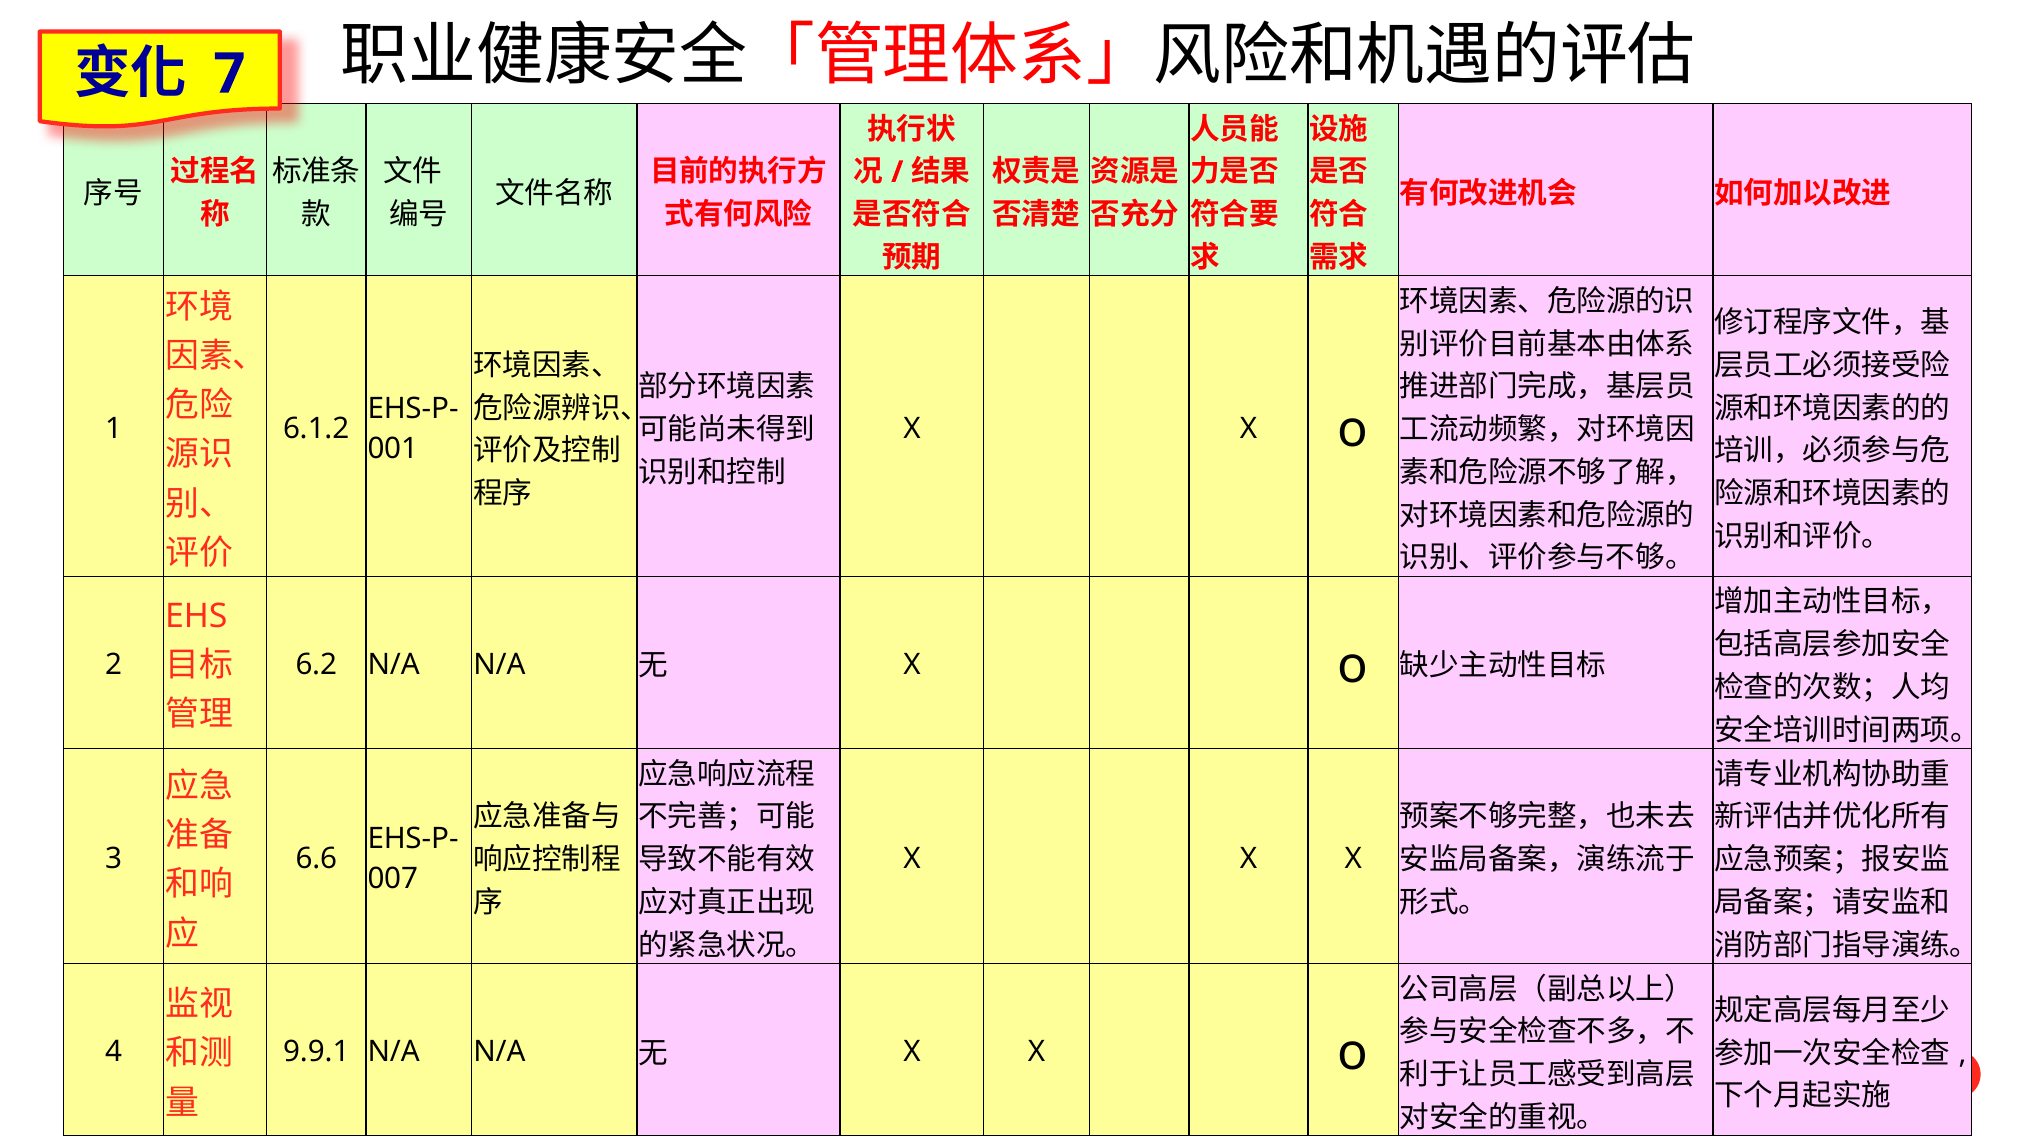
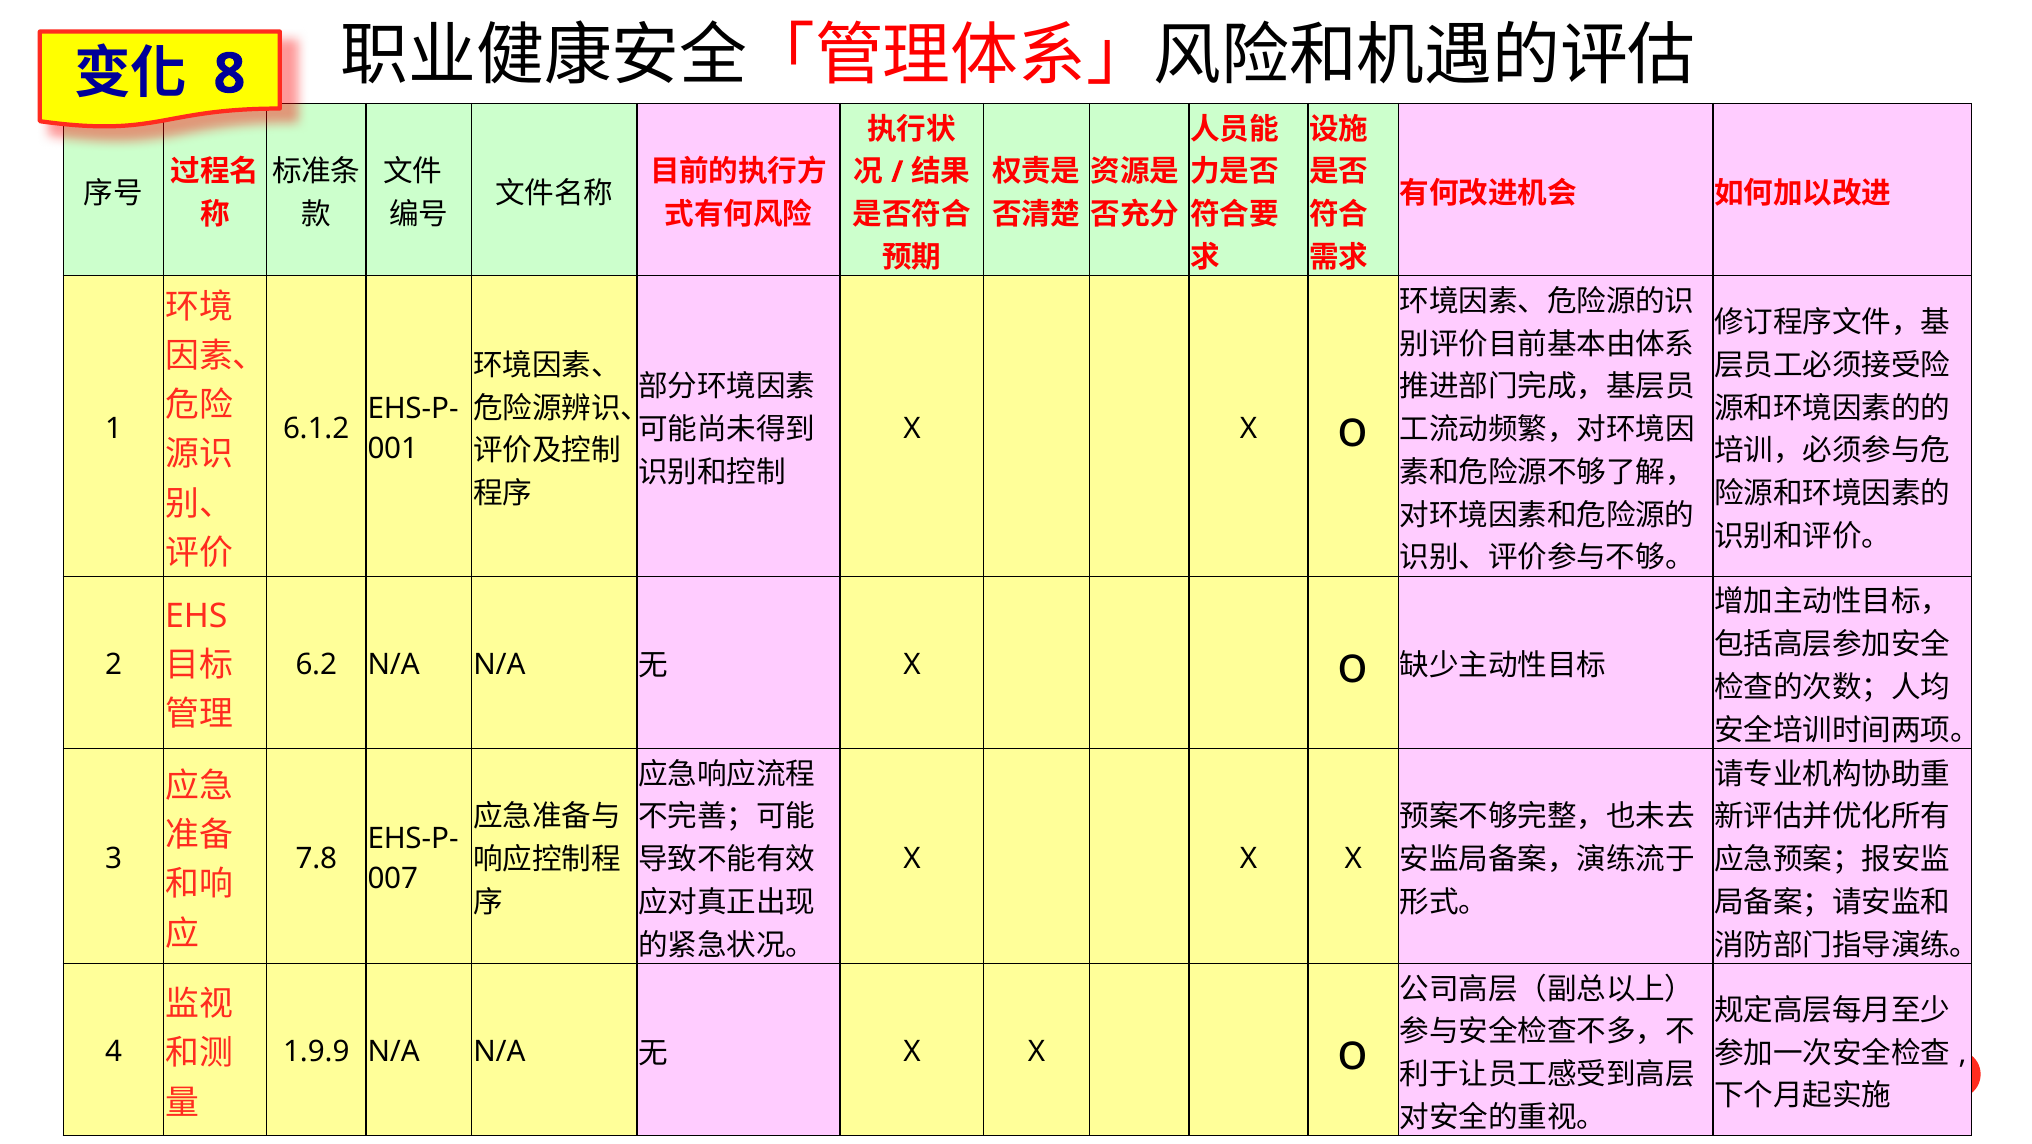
7: 7 -> 8
6.6: 6.6 -> 7.8
9.9.1: 9.9.1 -> 1.9.9
